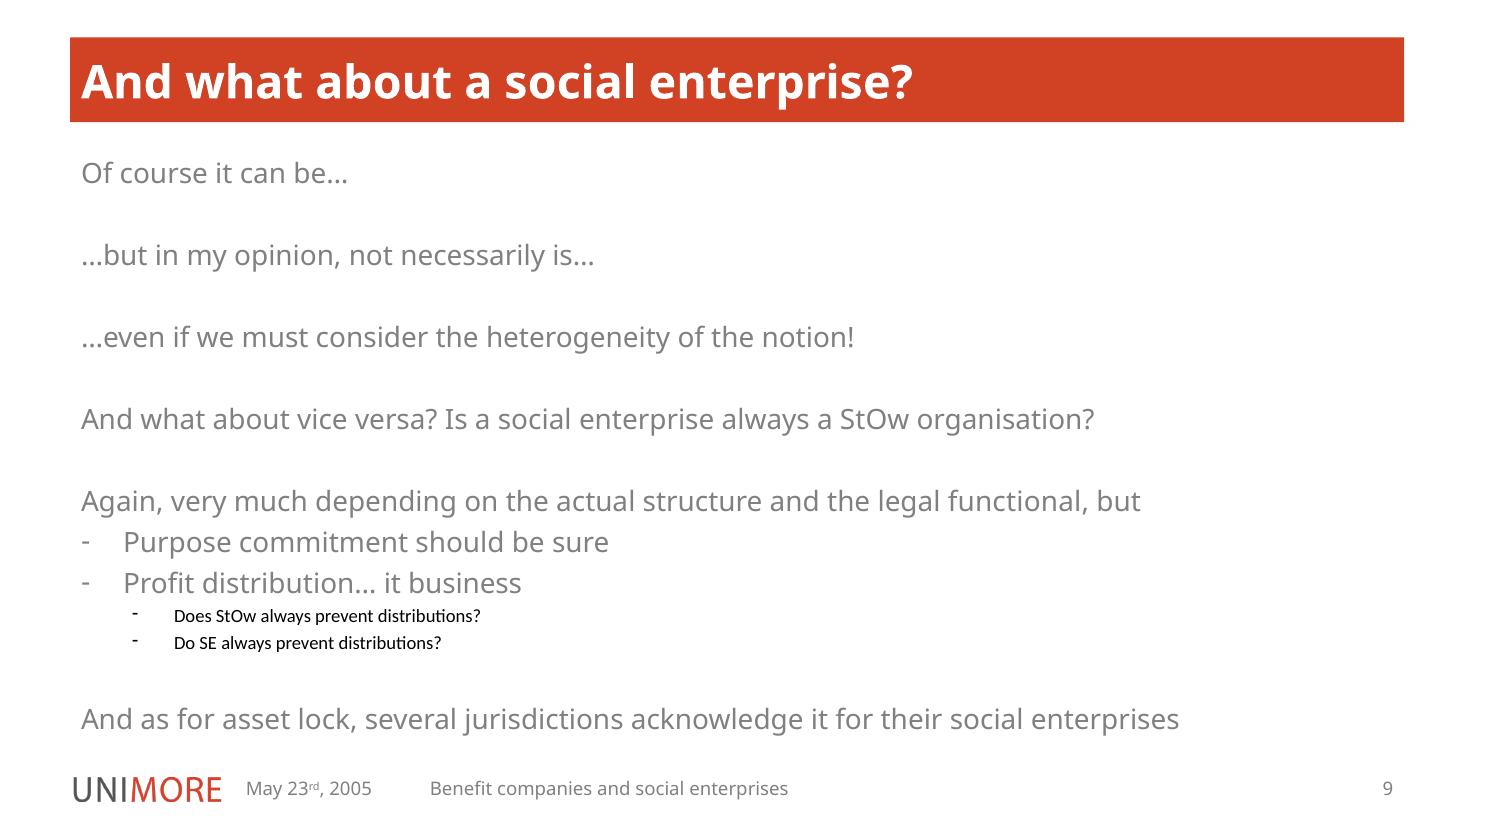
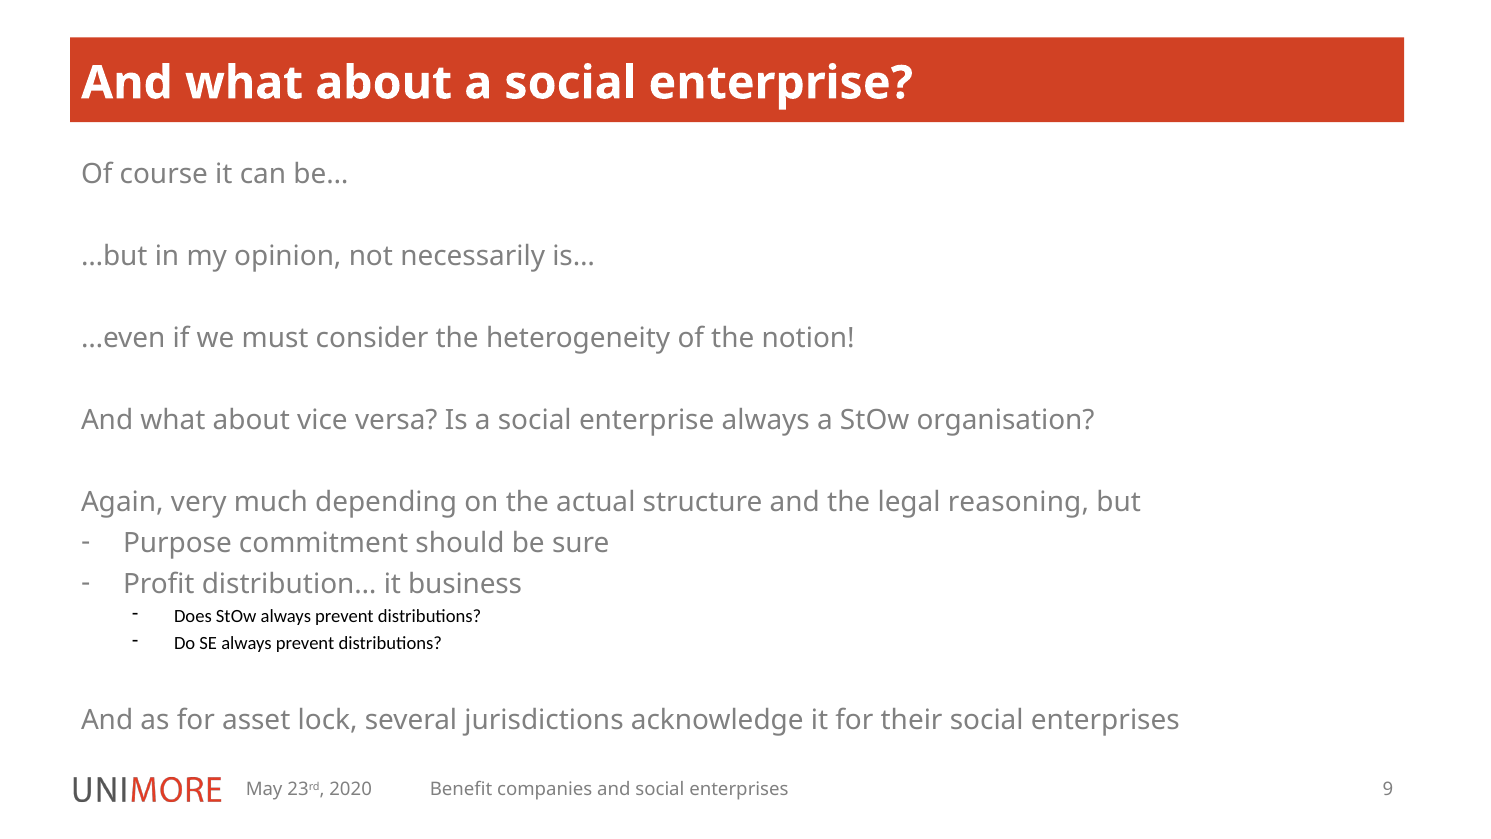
functional: functional -> reasoning
2005: 2005 -> 2020
